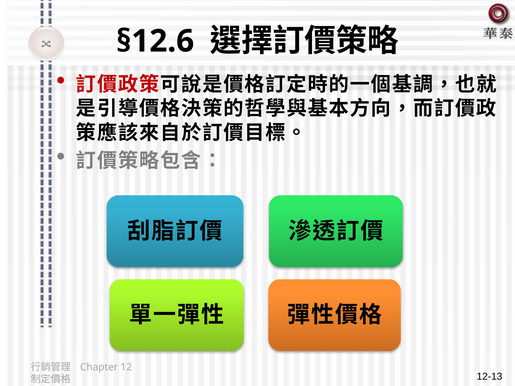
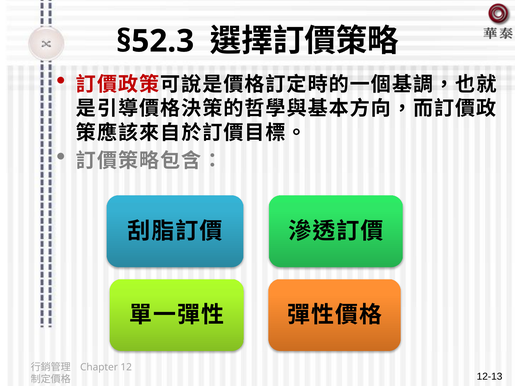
§12.6: §12.6 -> §52.3
